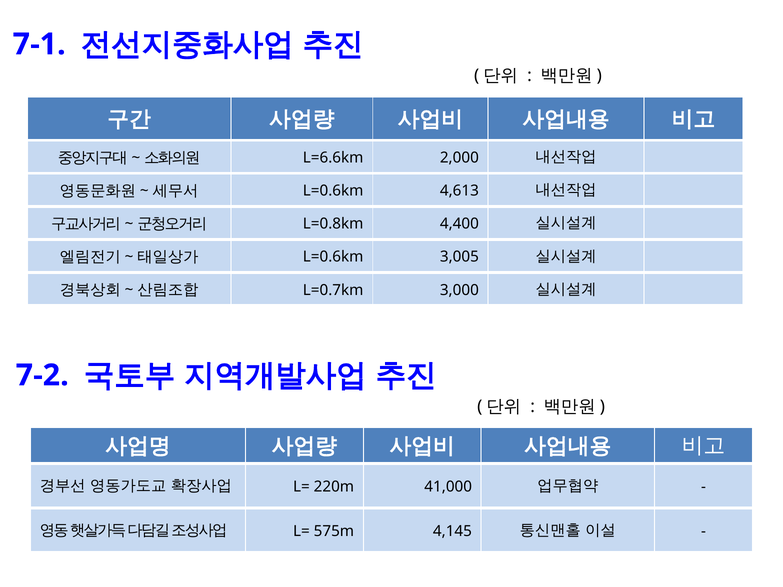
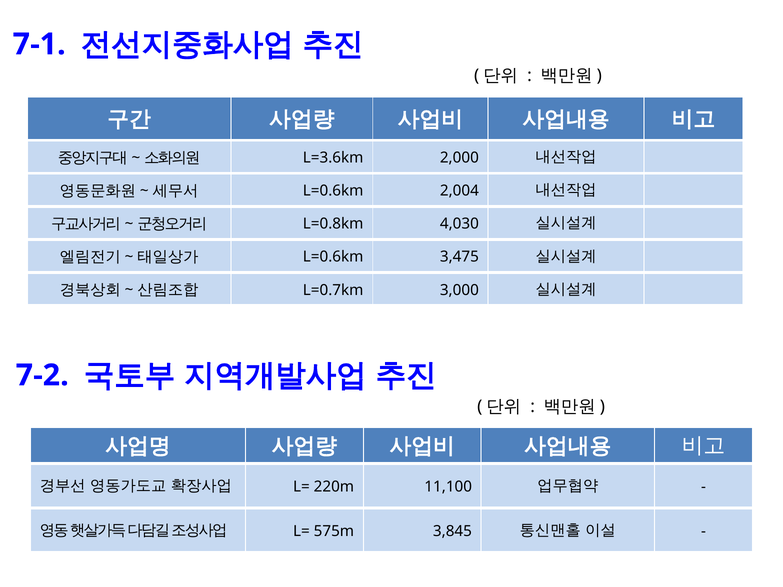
L=6.6km: L=6.6km -> L=3.6km
4,613: 4,613 -> 2,004
4,400: 4,400 -> 4,030
3,005: 3,005 -> 3,475
41,000: 41,000 -> 11,100
4,145: 4,145 -> 3,845
